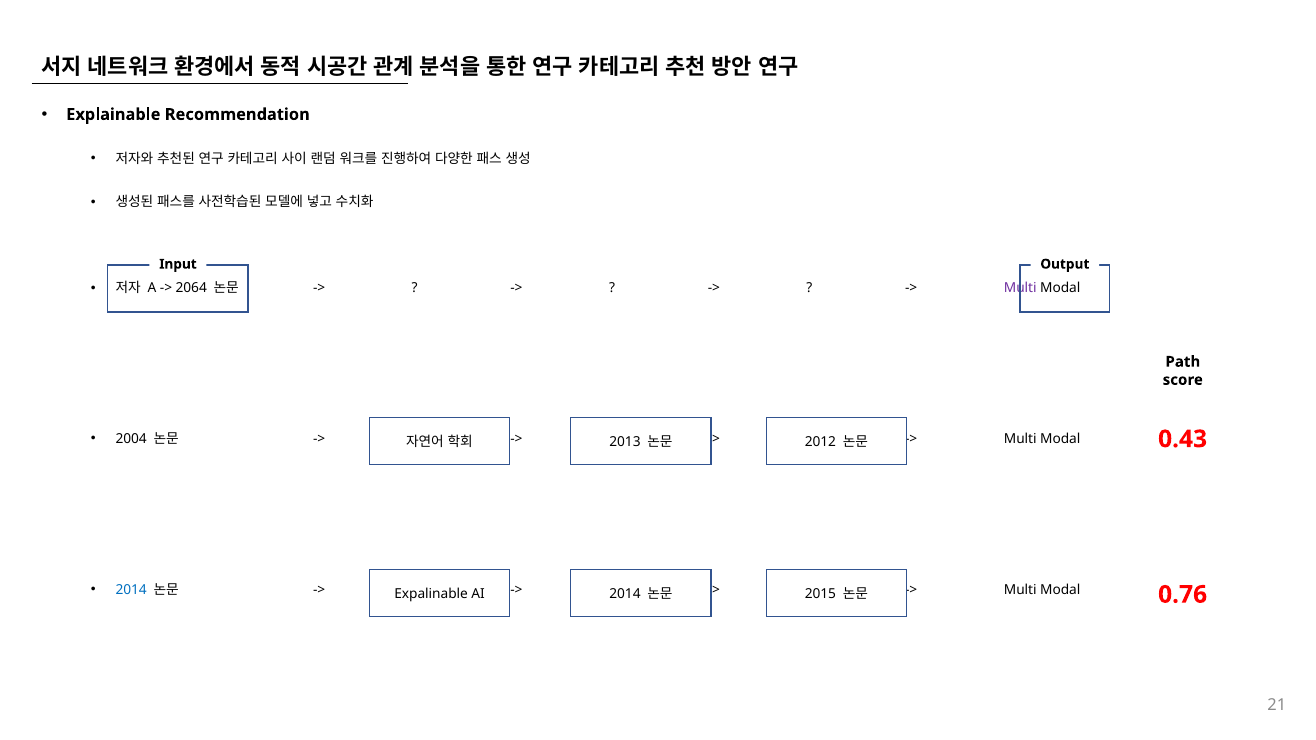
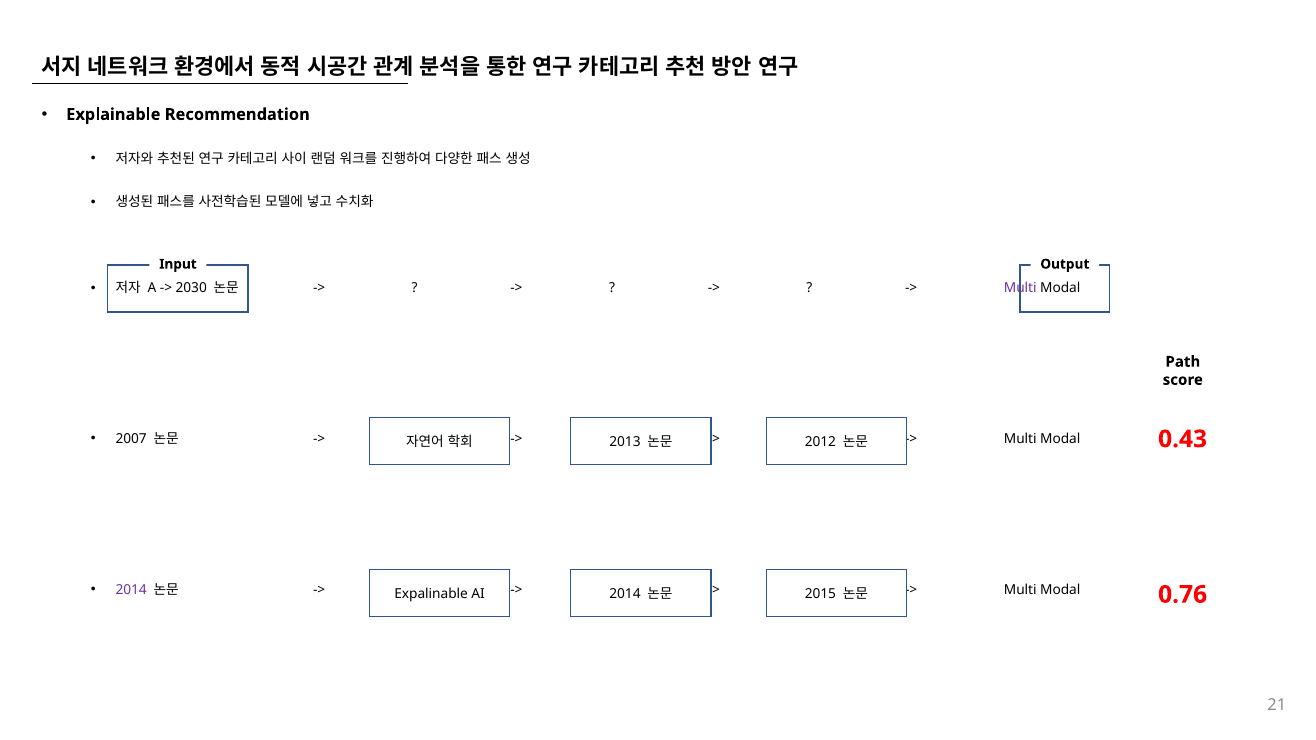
2064: 2064 -> 2030
2004: 2004 -> 2007
2014 at (131, 590) colour: blue -> purple
